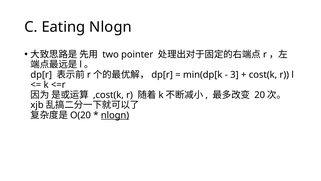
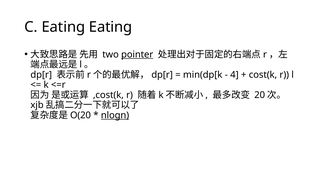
Eating Nlogn: Nlogn -> Eating
pointer underline: none -> present
3: 3 -> 4
